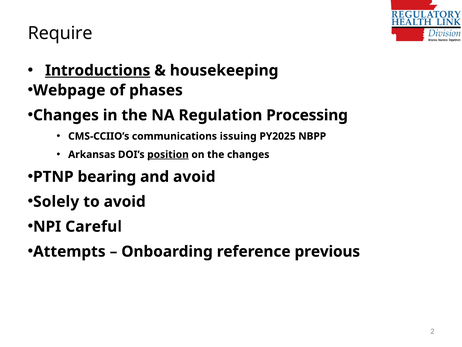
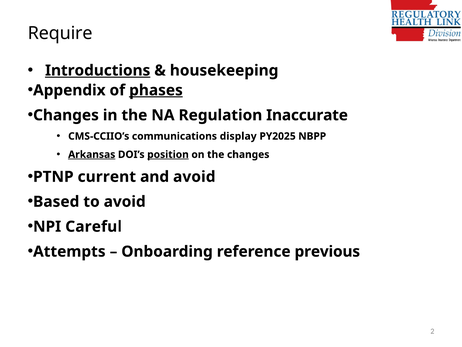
Webpage: Webpage -> Appendix
phases underline: none -> present
Processing: Processing -> Inaccurate
issuing: issuing -> display
Arkansas underline: none -> present
bearing: bearing -> current
Solely: Solely -> Based
